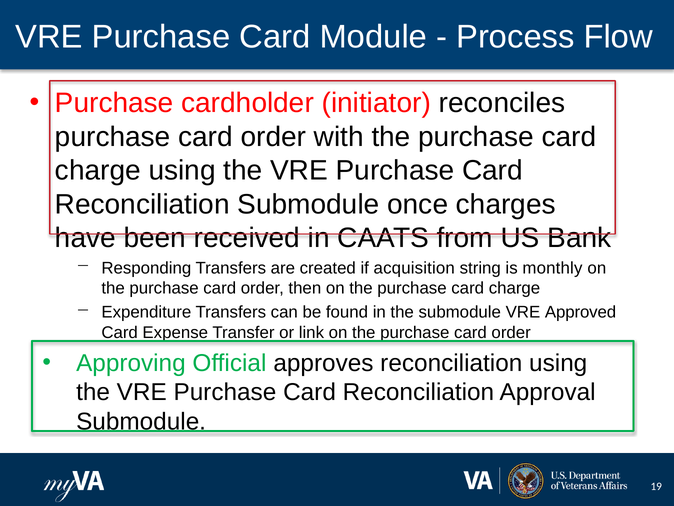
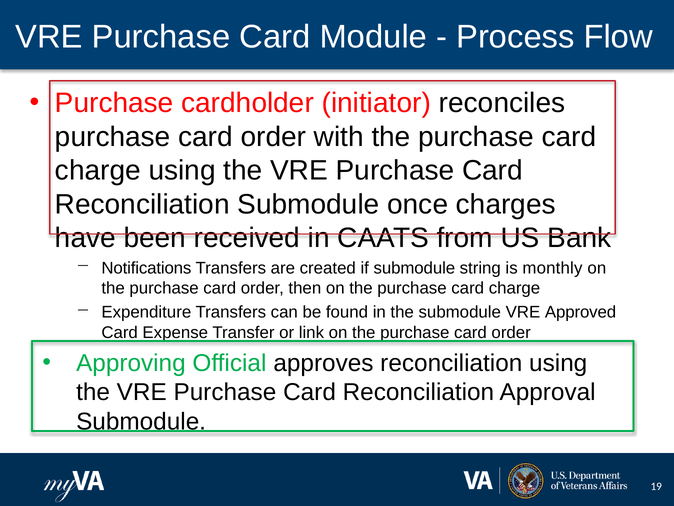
Responding: Responding -> Notifications
if acquisition: acquisition -> submodule
